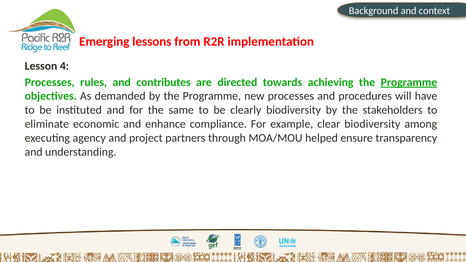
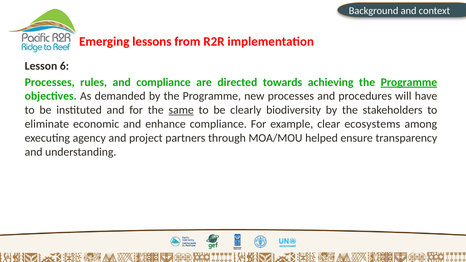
4: 4 -> 6
and contributes: contributes -> compliance
same underline: none -> present
clear biodiversity: biodiversity -> ecosystems
